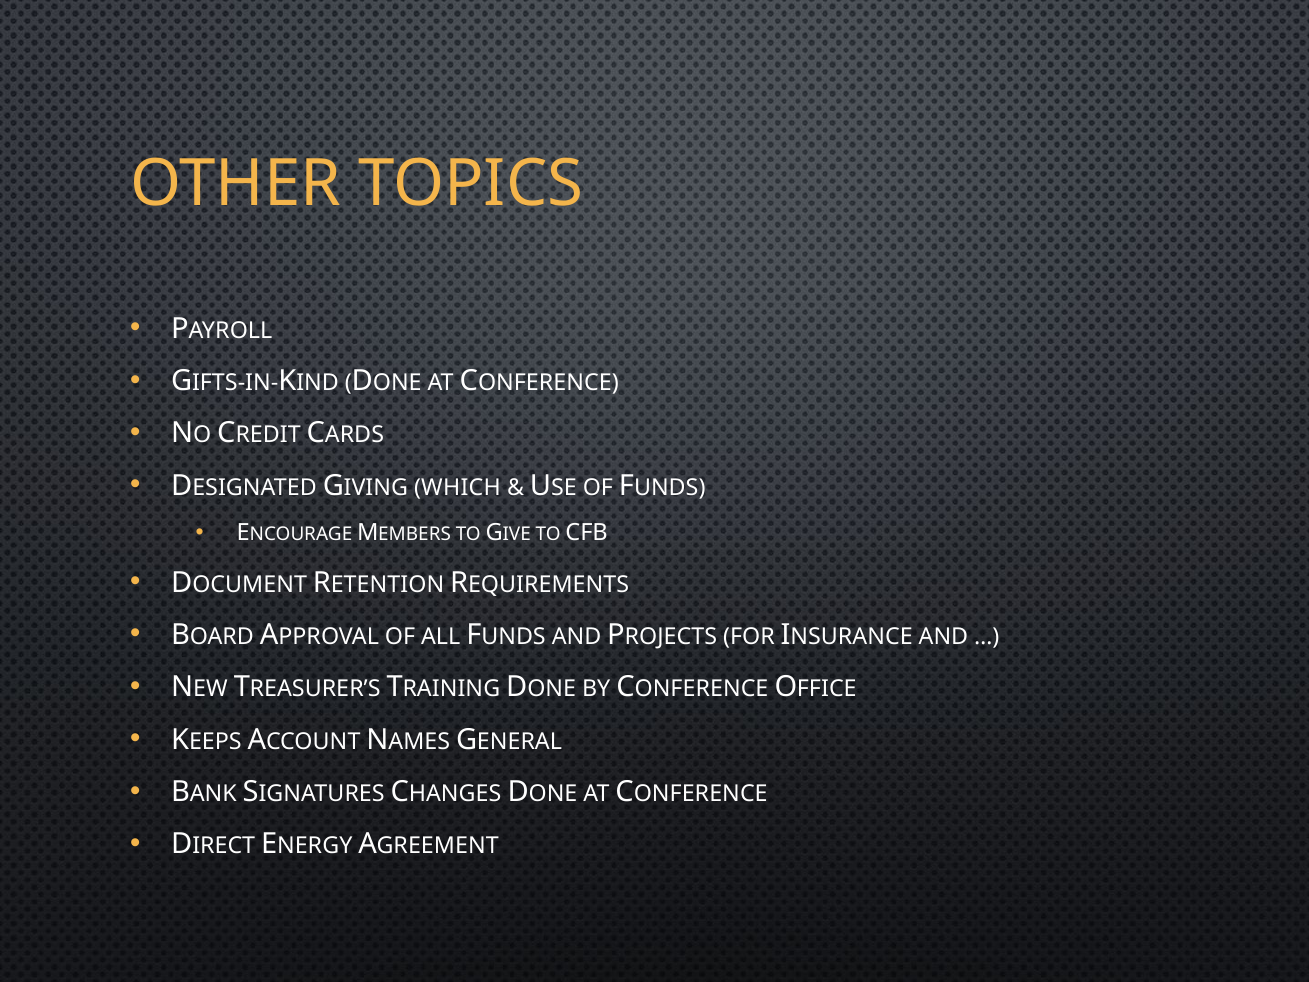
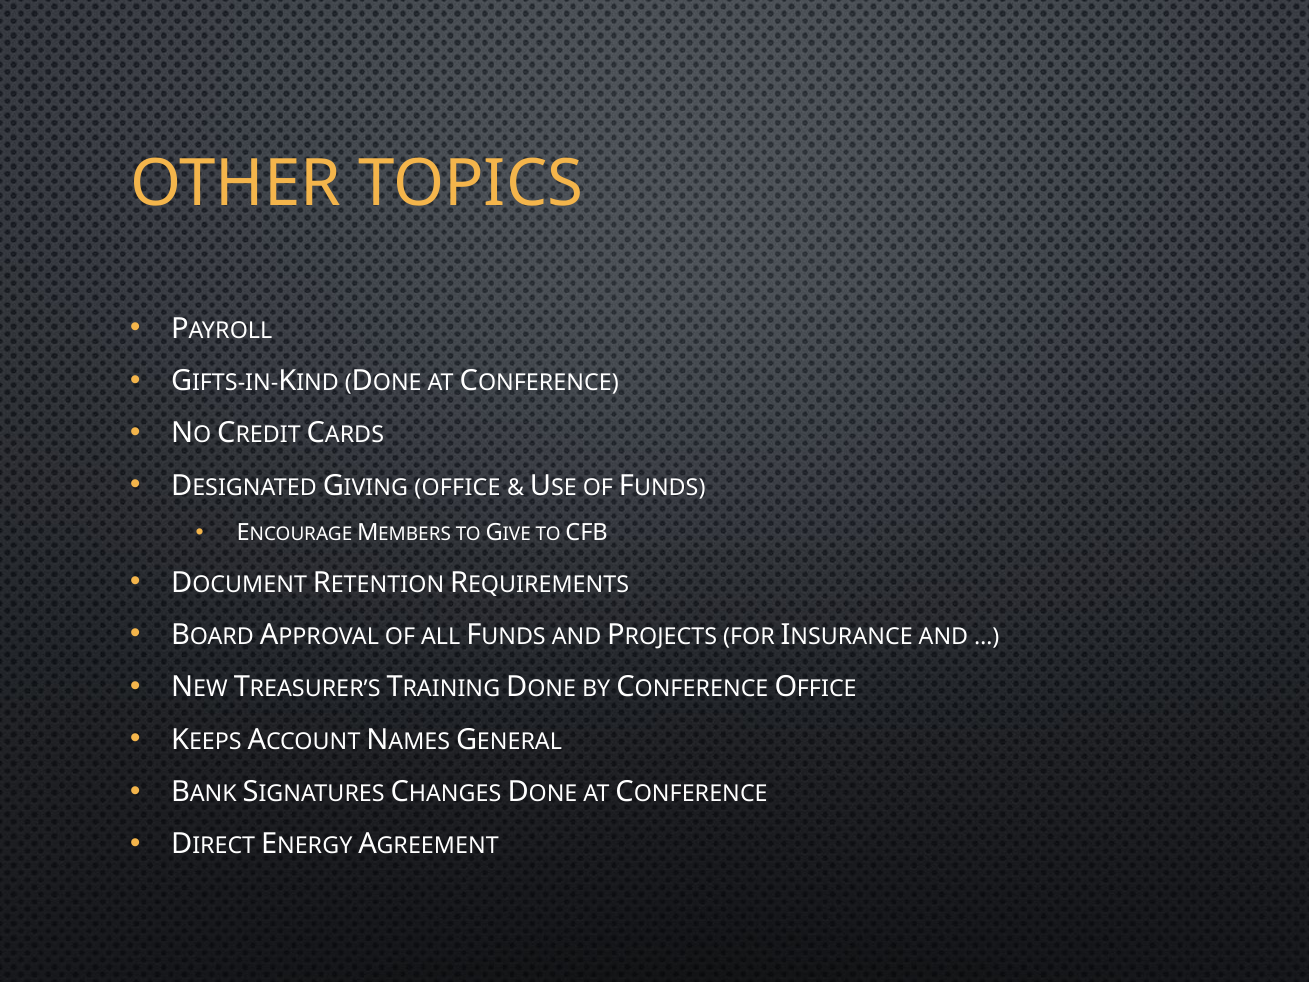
GIVING WHICH: WHICH -> OFFICE
